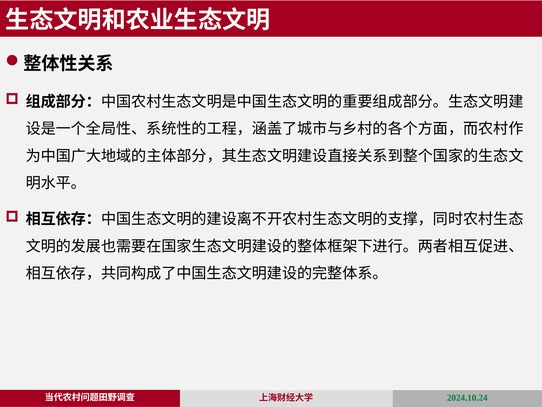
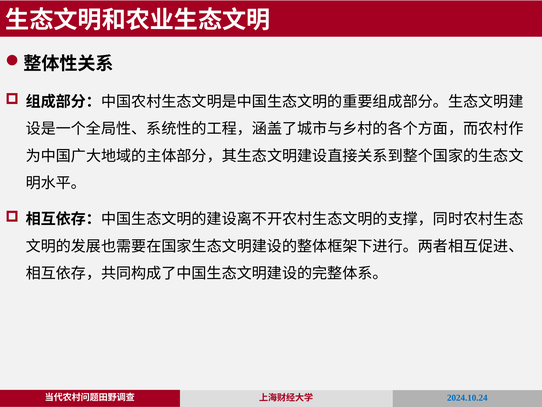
2024.10.24 colour: green -> blue
